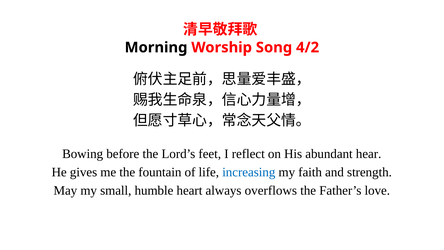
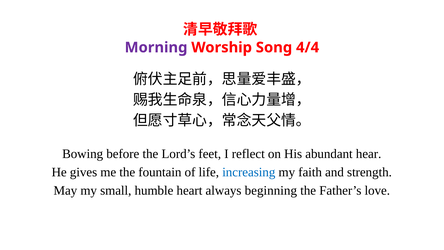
Morning colour: black -> purple
4/2: 4/2 -> 4/4
overflows: overflows -> beginning
